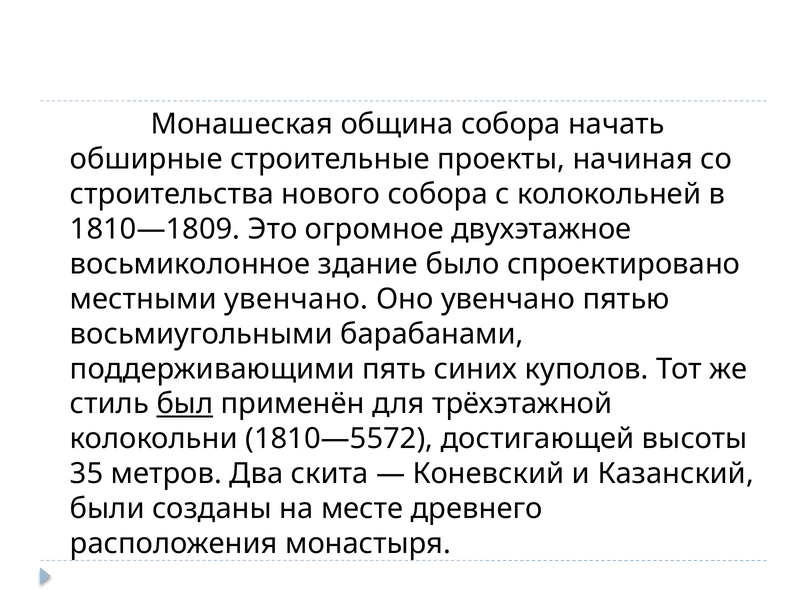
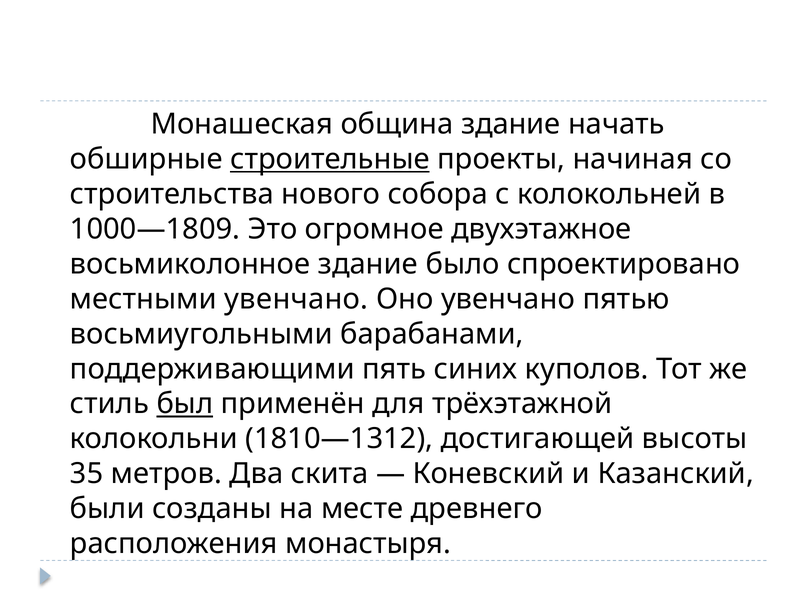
община собора: собора -> здание
строительные underline: none -> present
1810—1809: 1810—1809 -> 1000—1809
1810—5572: 1810—5572 -> 1810—1312
